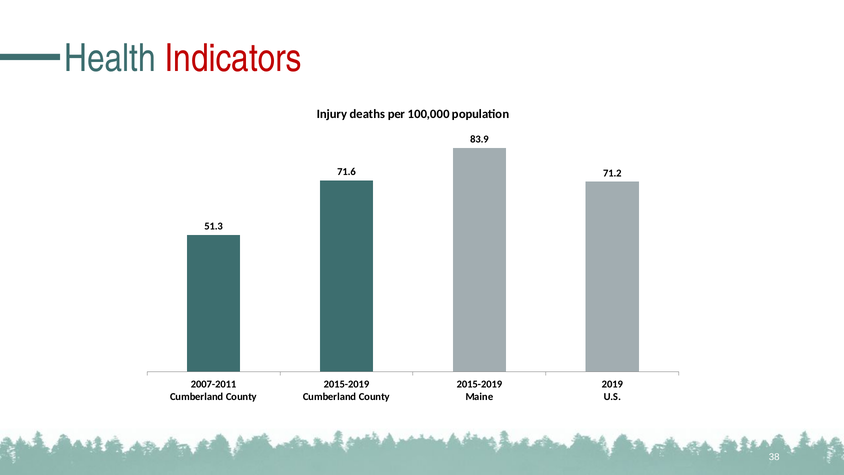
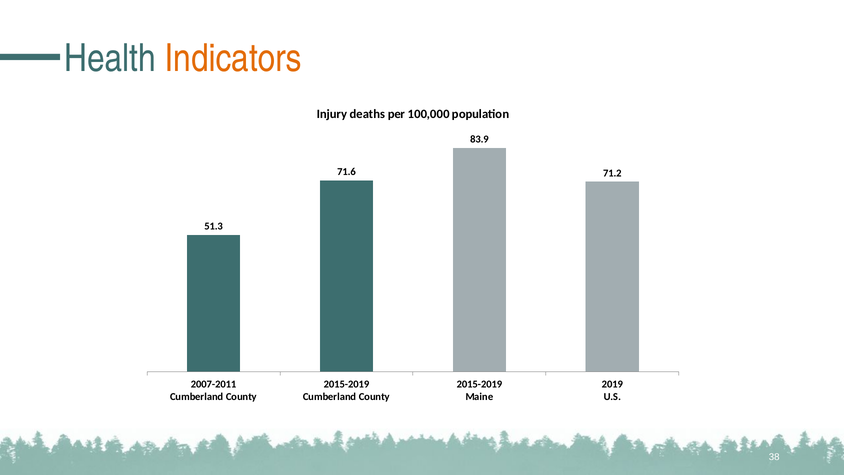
Indicators colour: red -> orange
